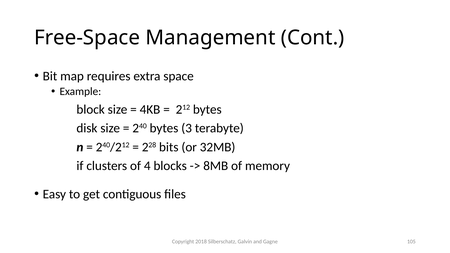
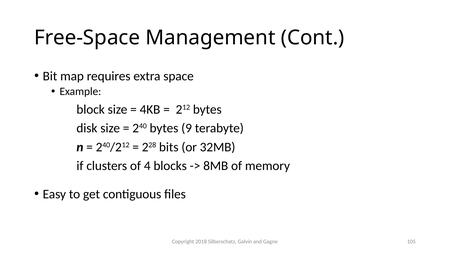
3: 3 -> 9
